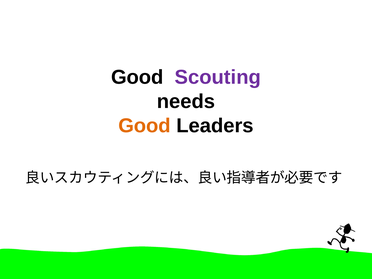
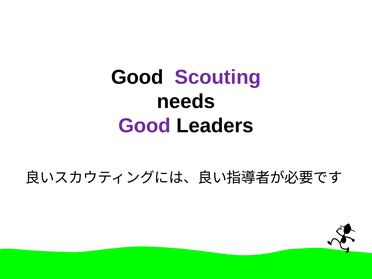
Good at (145, 126) colour: orange -> purple
